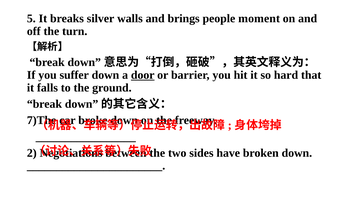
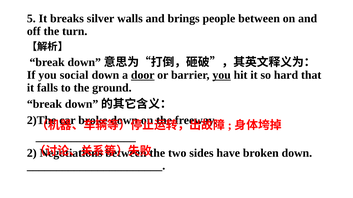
people moment: moment -> between
suffer: suffer -> social
you at (222, 75) underline: none -> present
7)The: 7)The -> 2)The
